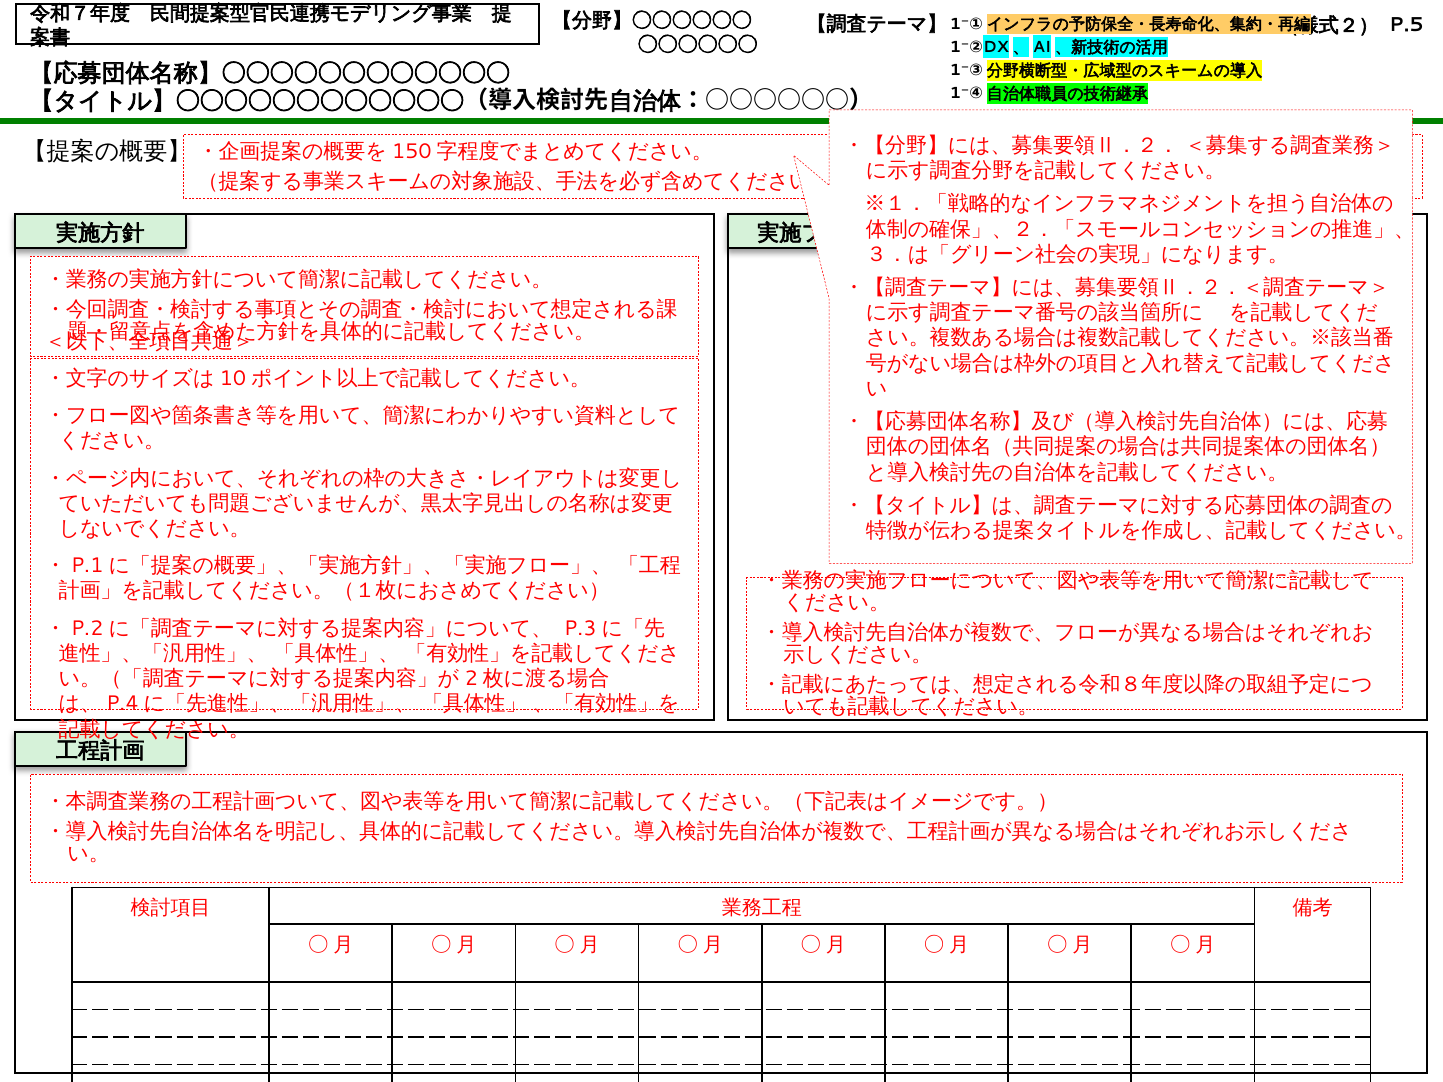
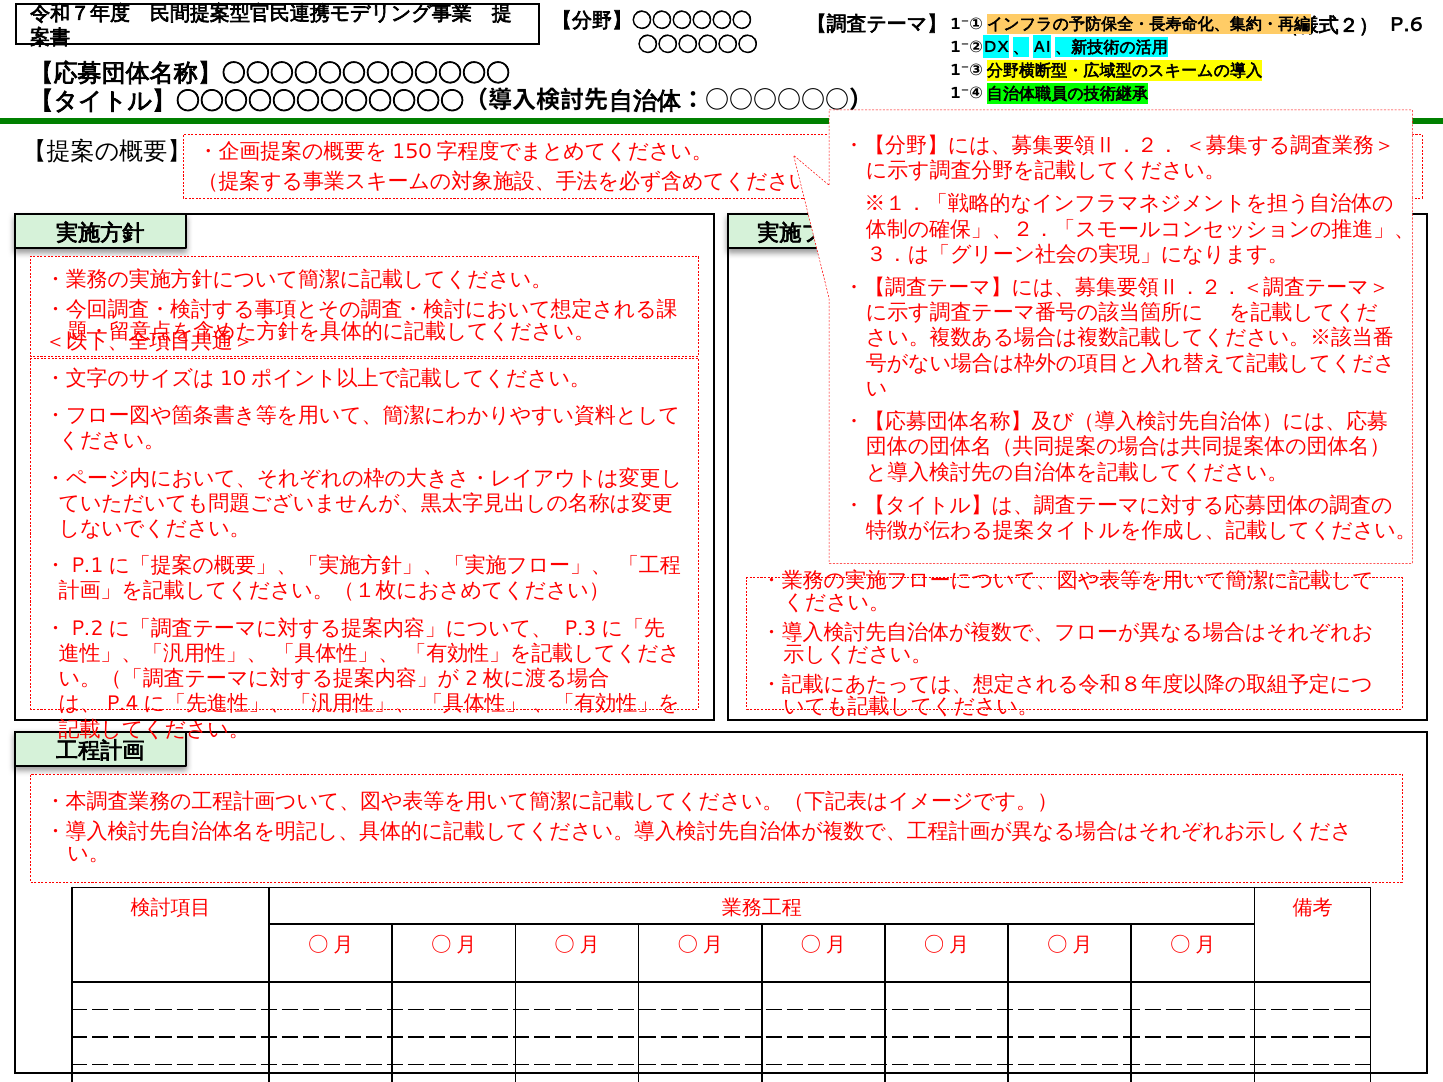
P.5: P.5 -> P.6
